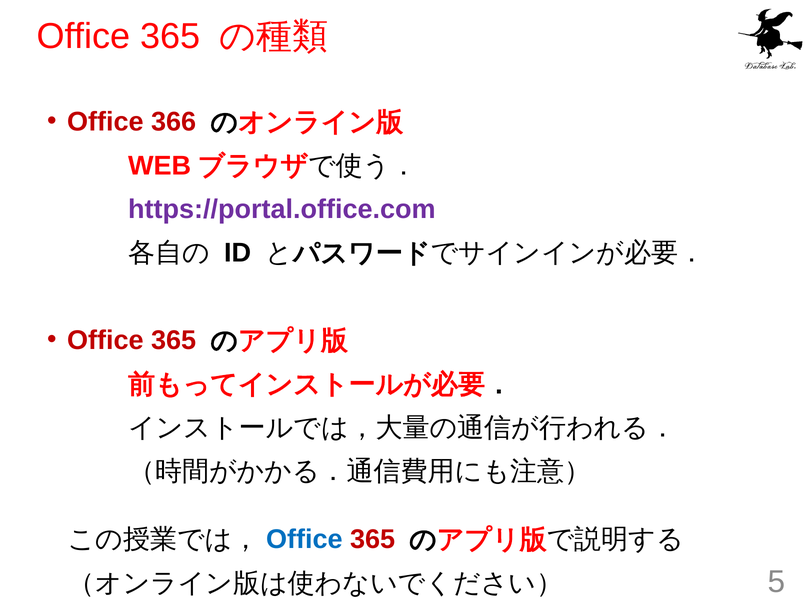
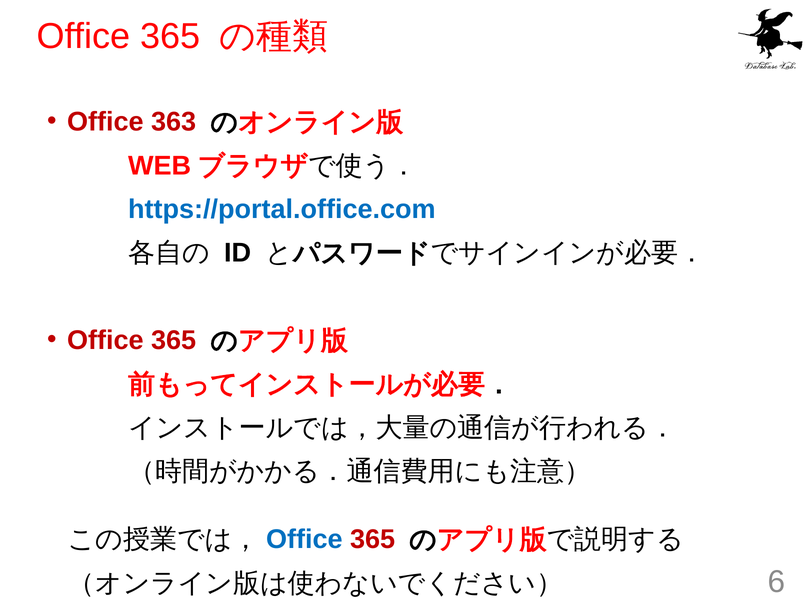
366: 366 -> 363
https://portal.office.com colour: purple -> blue
5: 5 -> 6
